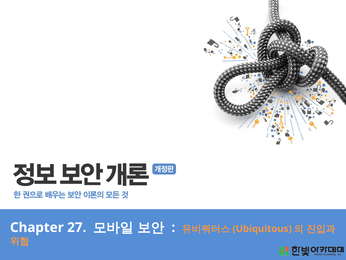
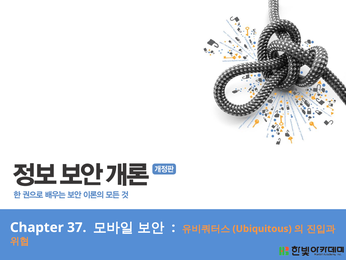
27: 27 -> 37
